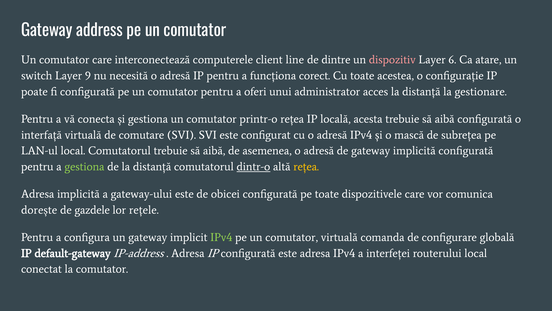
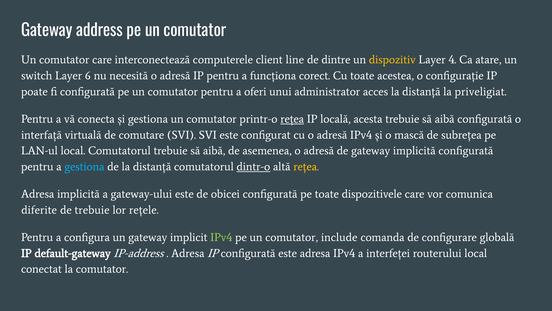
dispozitiv colour: pink -> yellow
6: 6 -> 4
9: 9 -> 6
gestionare: gestionare -> priveligiat
rețea at (292, 119) underline: none -> present
gestiona at (84, 166) colour: light green -> light blue
dorește: dorește -> diferite
de gazdele: gazdele -> trebuie
comutator virtuală: virtuală -> include
